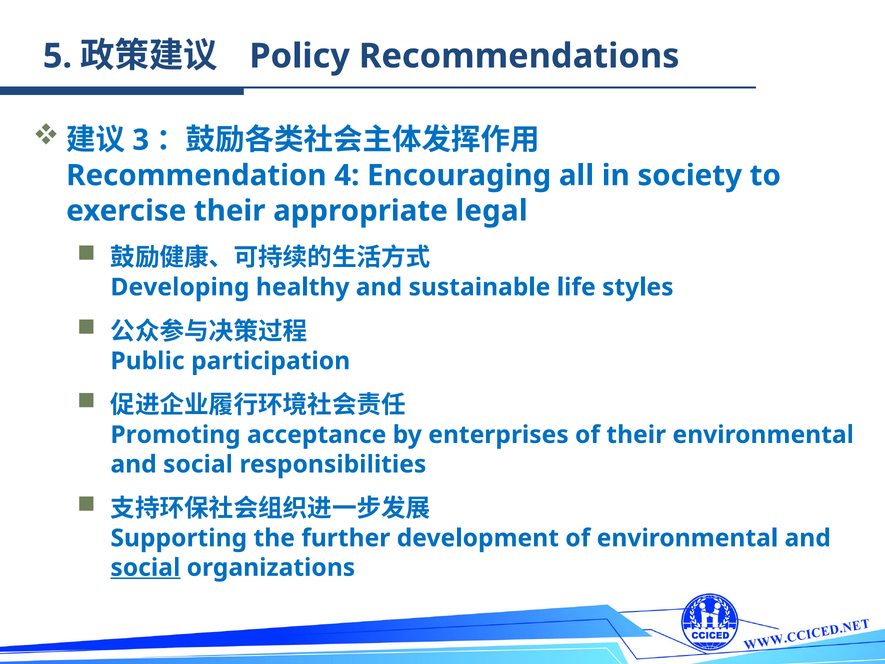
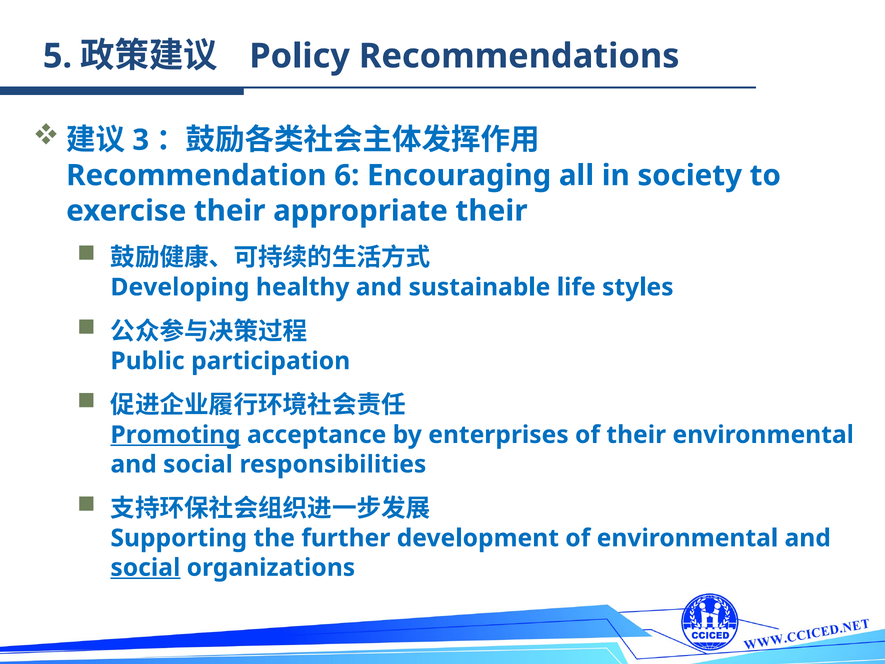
4: 4 -> 6
appropriate legal: legal -> their
Promoting underline: none -> present
